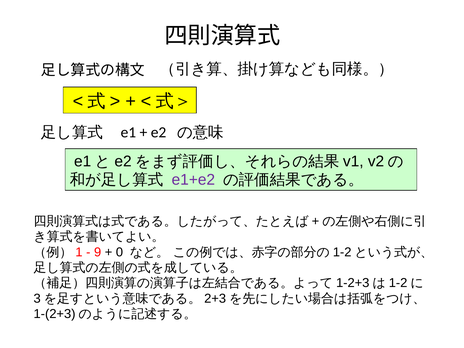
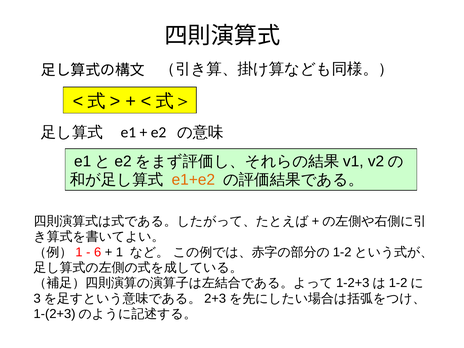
e1+e2 colour: purple -> orange
9: 9 -> 6
0: 0 -> 1
